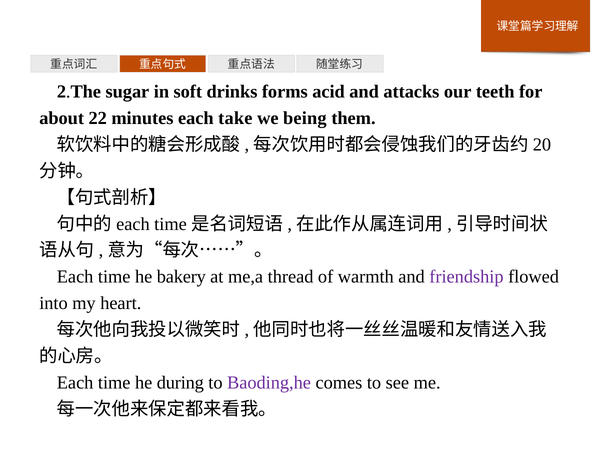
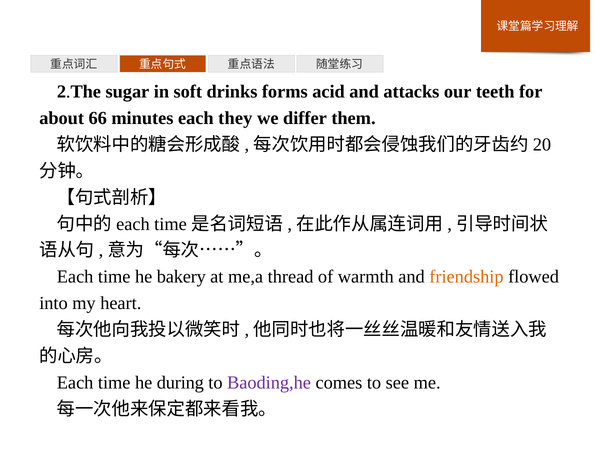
22: 22 -> 66
take: take -> they
being: being -> differ
friendship colour: purple -> orange
